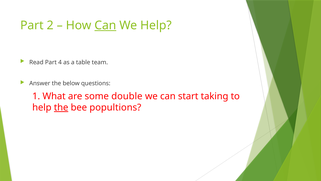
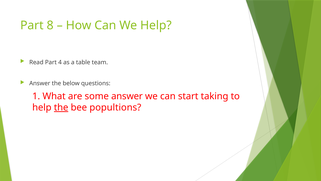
2: 2 -> 8
Can at (105, 25) underline: present -> none
some double: double -> answer
